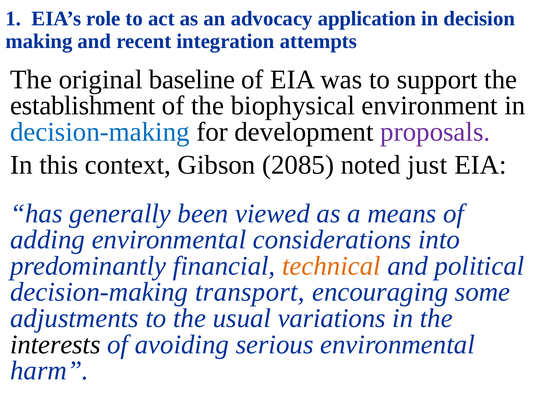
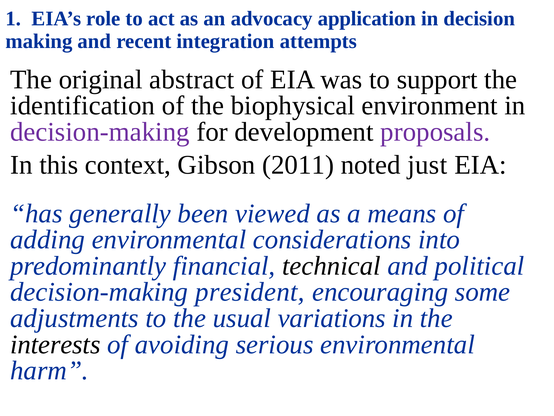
baseline: baseline -> abstract
establishment: establishment -> identification
decision-making at (100, 132) colour: blue -> purple
2085: 2085 -> 2011
technical colour: orange -> black
transport: transport -> president
